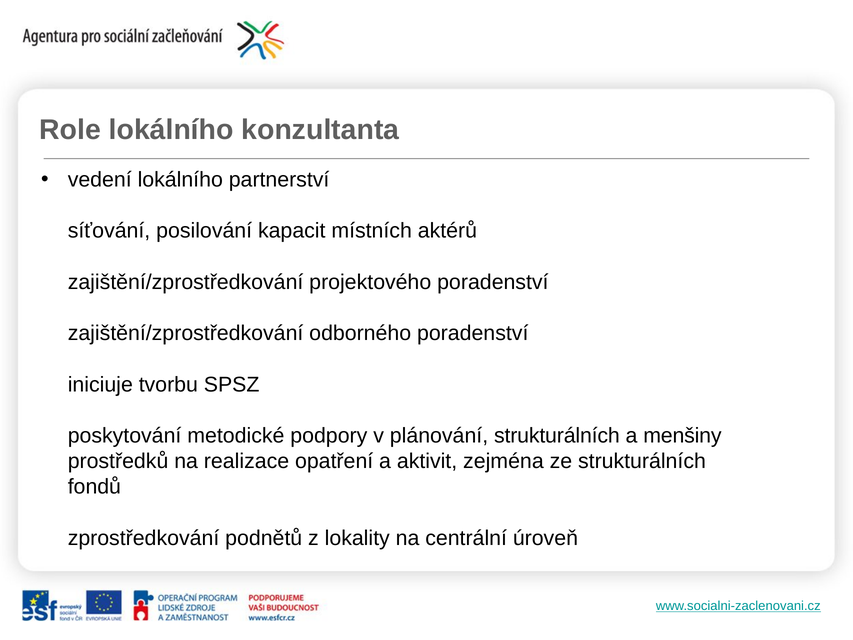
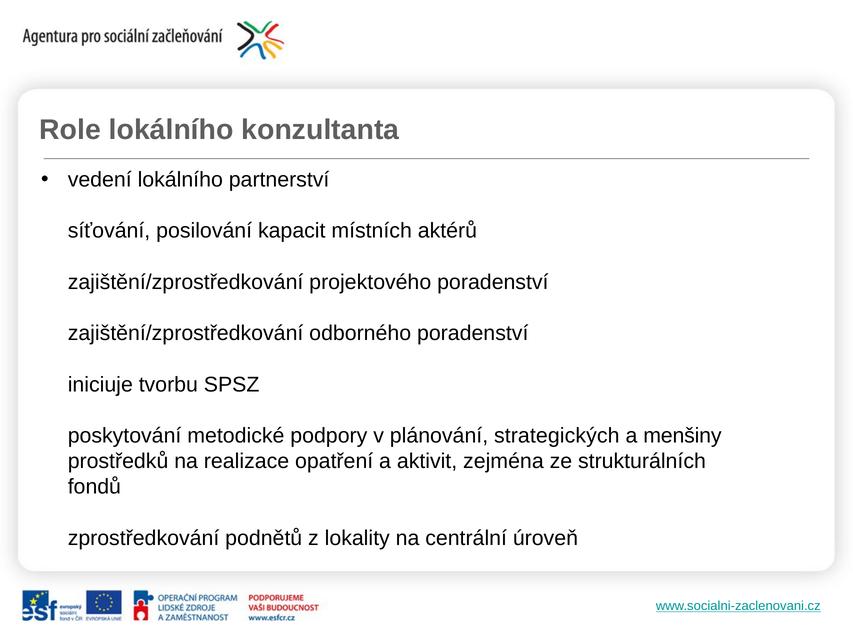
plánování strukturálních: strukturálních -> strategických
